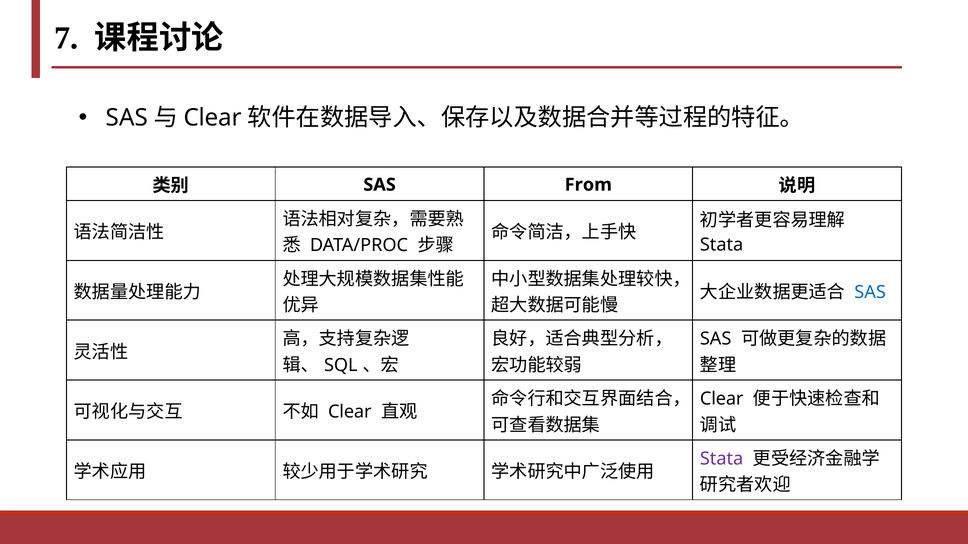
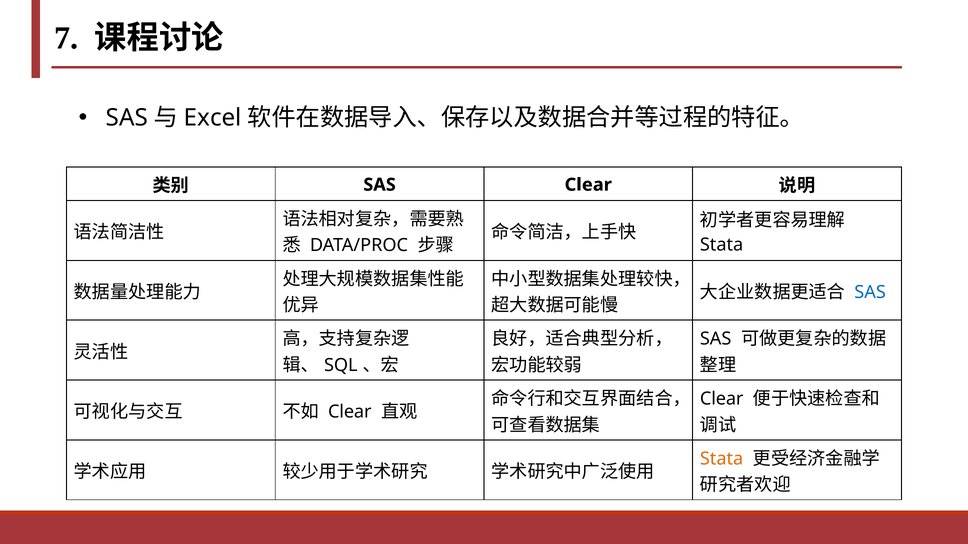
Clear at (213, 118): Clear -> Excel
SAS From: From -> Clear
Stata at (722, 459) colour: purple -> orange
